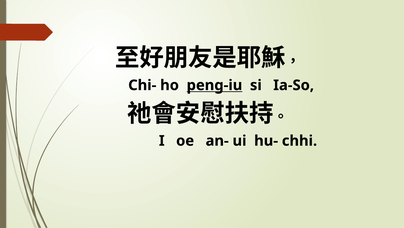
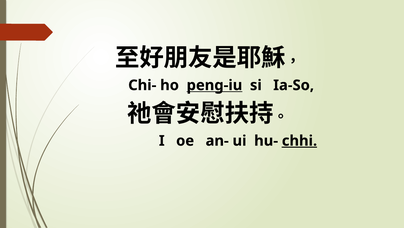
chhi underline: none -> present
